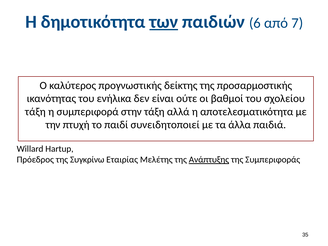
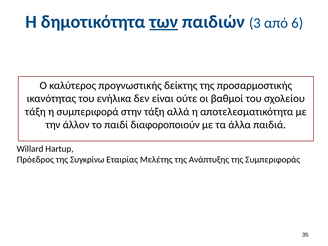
6: 6 -> 3
7: 7 -> 6
πτυχή: πτυχή -> άλλον
συνειδητοποιεί: συνειδητοποιεί -> διαφοροποιούν
Ανάπτυξης underline: present -> none
